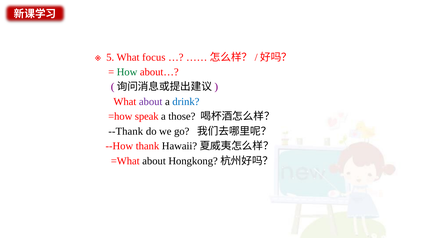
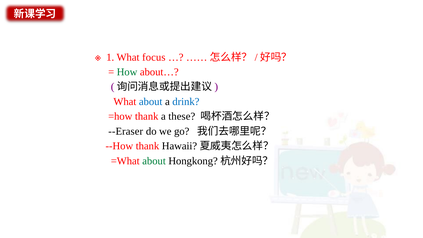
5: 5 -> 1
about at (151, 102) colour: purple -> blue
=how speak: speak -> thank
those: those -> these
--Thank: --Thank -> --Eraser
about at (154, 161) colour: black -> green
